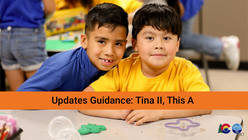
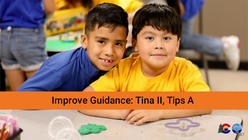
Updates: Updates -> Improve
This: This -> Tips
